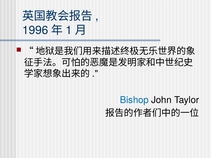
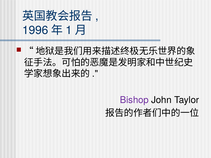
Bishop colour: blue -> purple
